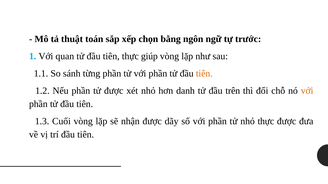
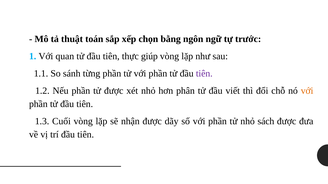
tiên at (204, 74) colour: orange -> purple
danh: danh -> phân
trên: trên -> viết
nhỏ thực: thực -> sách
